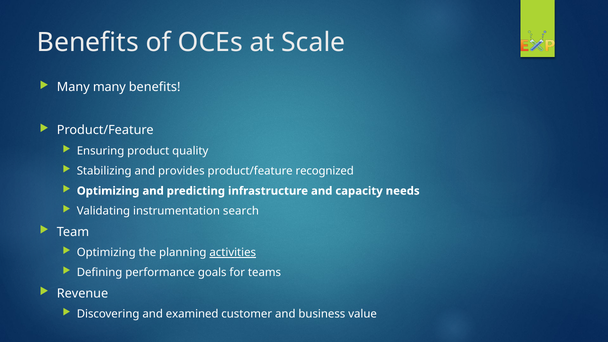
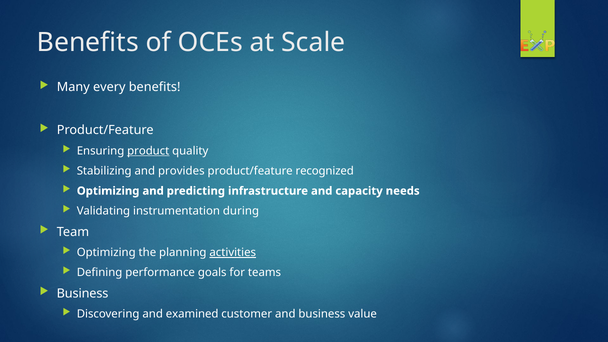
Many many: many -> every
product underline: none -> present
search: search -> during
Revenue at (83, 293): Revenue -> Business
